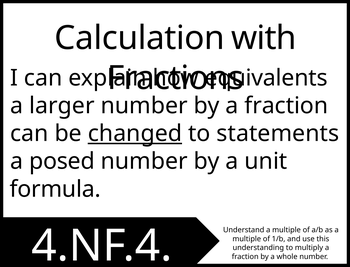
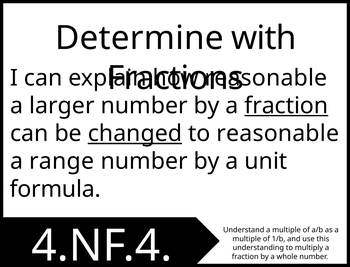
Calculation: Calculation -> Determine
equivalents at (266, 78): equivalents -> reasonable
fraction at (286, 106) underline: none -> present
to statements: statements -> reasonable
posed: posed -> range
